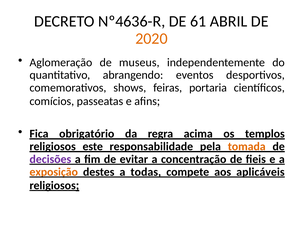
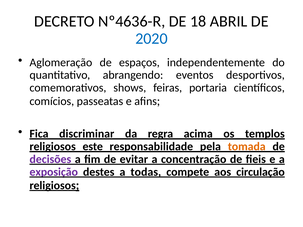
61: 61 -> 18
2020 colour: orange -> blue
museus: museus -> espaços
obrigatório: obrigatório -> discriminar
exposição colour: orange -> purple
aplicáveis: aplicáveis -> circulação
